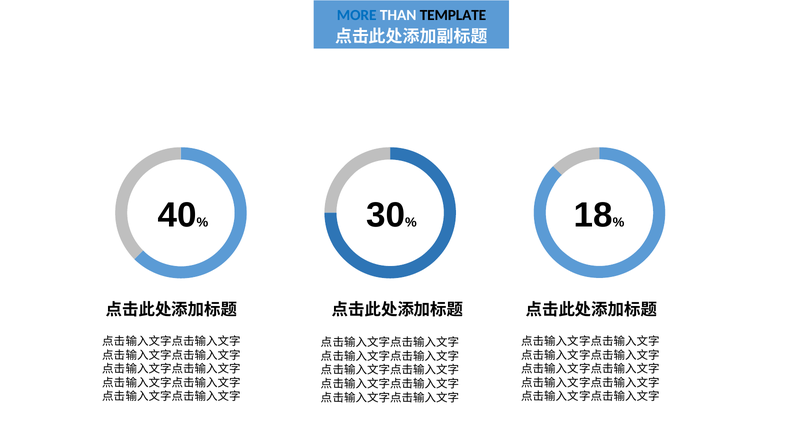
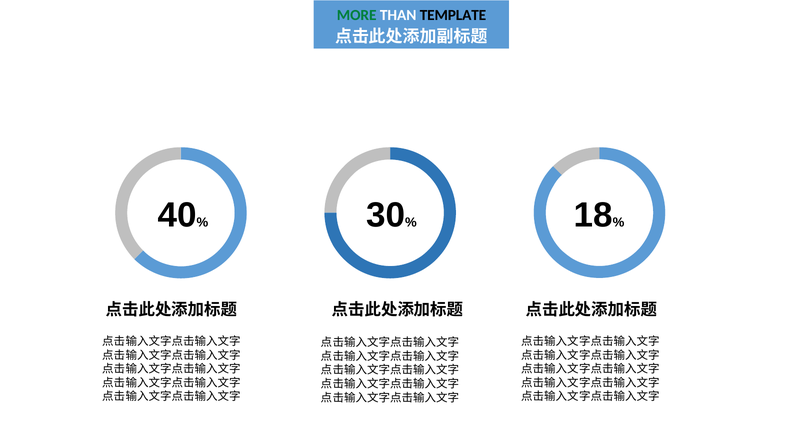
MORE colour: blue -> green
